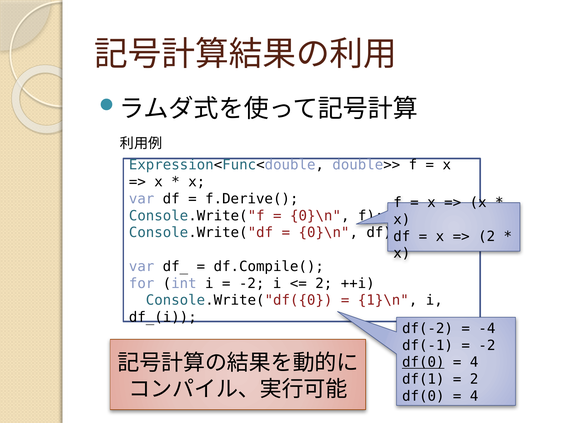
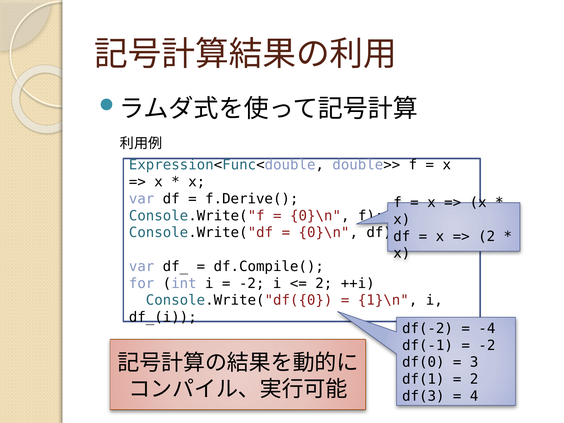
df(0 at (423, 362) underline: present -> none
4 at (474, 362): 4 -> 3
df(0 at (423, 396): df(0 -> df(3
